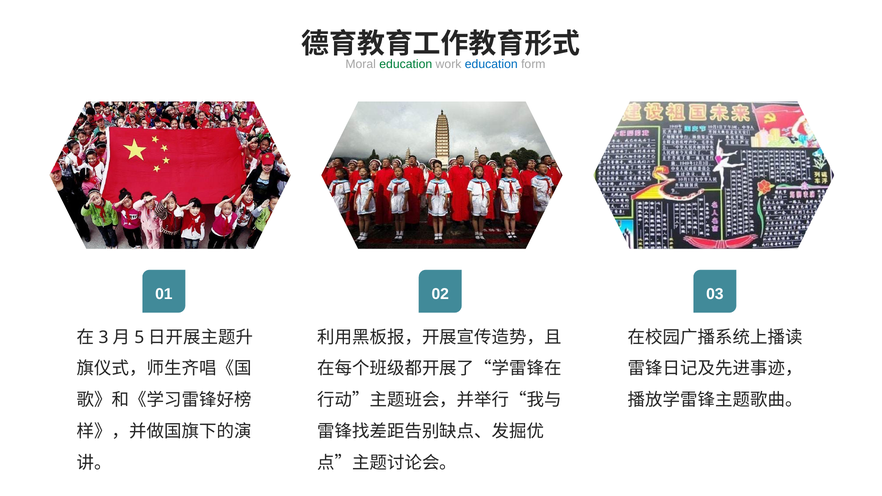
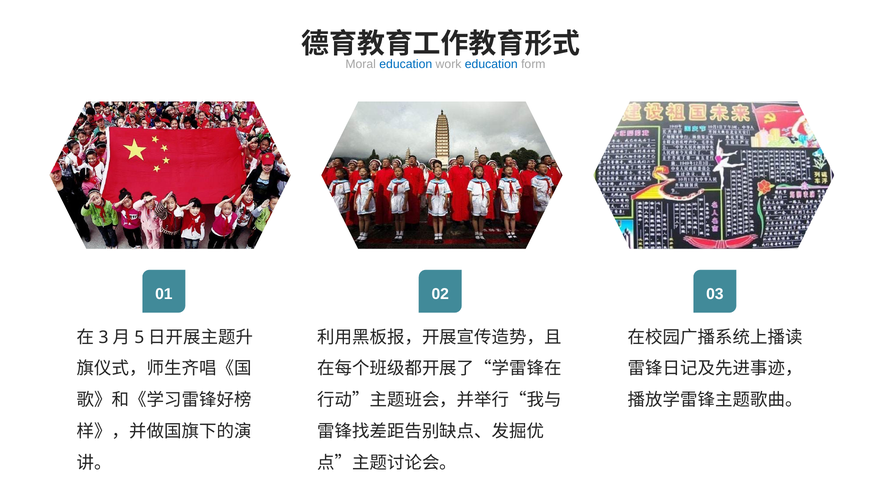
education at (406, 64) colour: green -> blue
